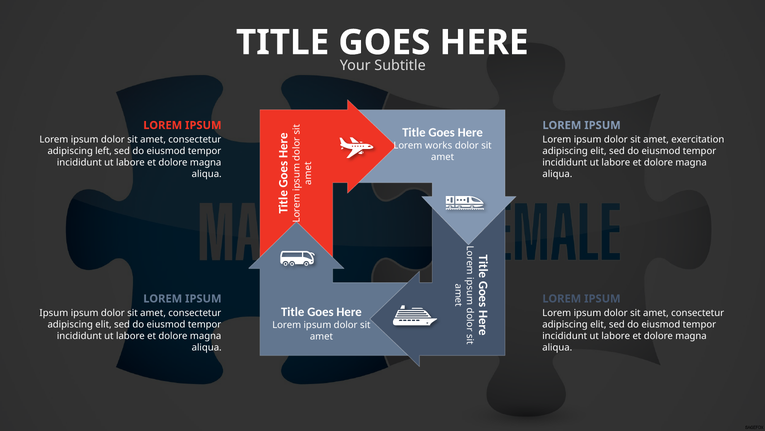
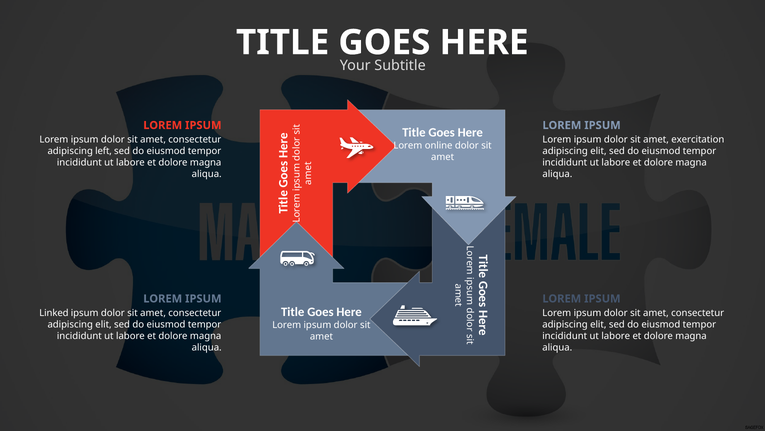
works: works -> online
Ipsum at (54, 312): Ipsum -> Linked
